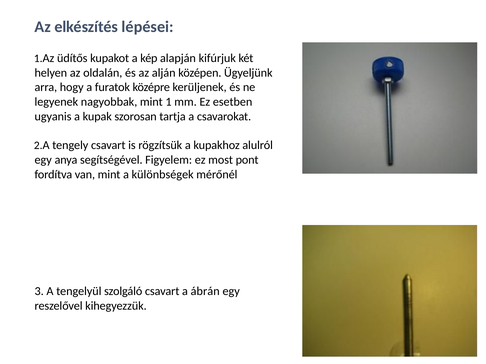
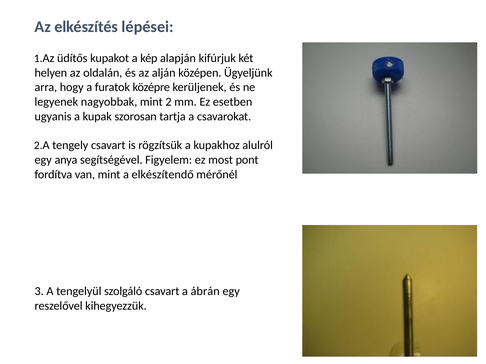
1: 1 -> 2
különbségek: különbségek -> elkészítendő
